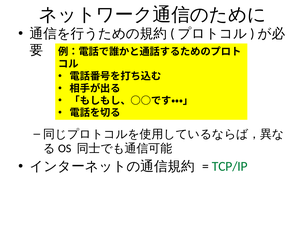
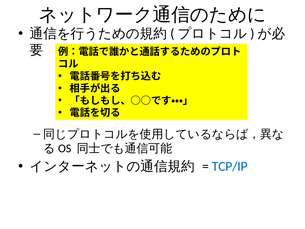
TCP/IP colour: green -> blue
